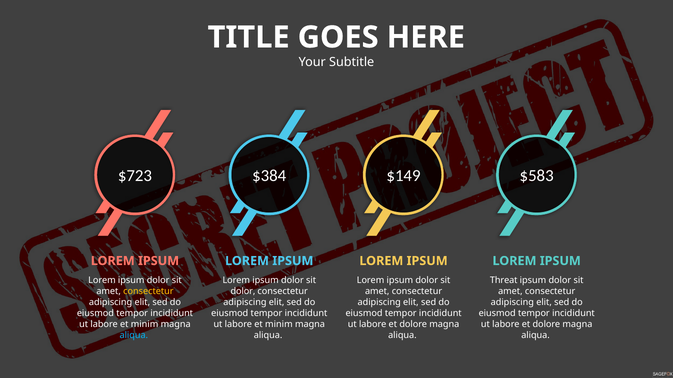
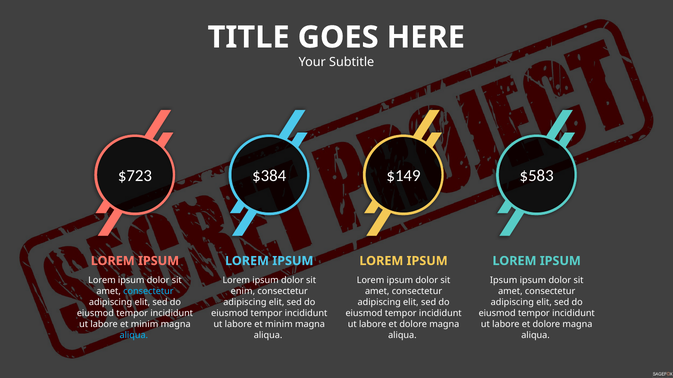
Threat at (504, 281): Threat -> Ipsum
consectetur at (148, 292) colour: yellow -> light blue
dolor at (243, 292): dolor -> enim
